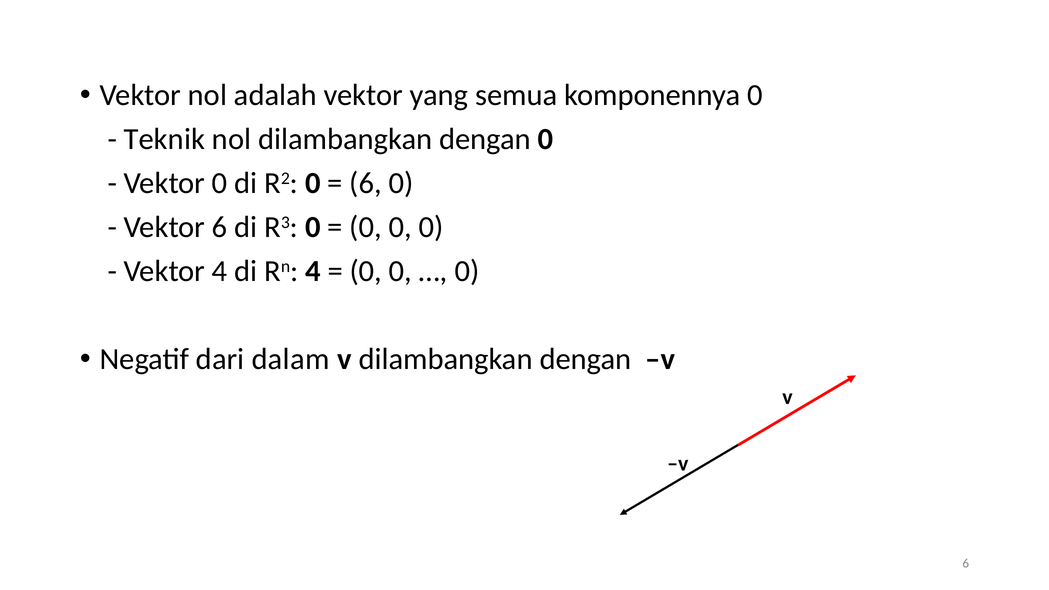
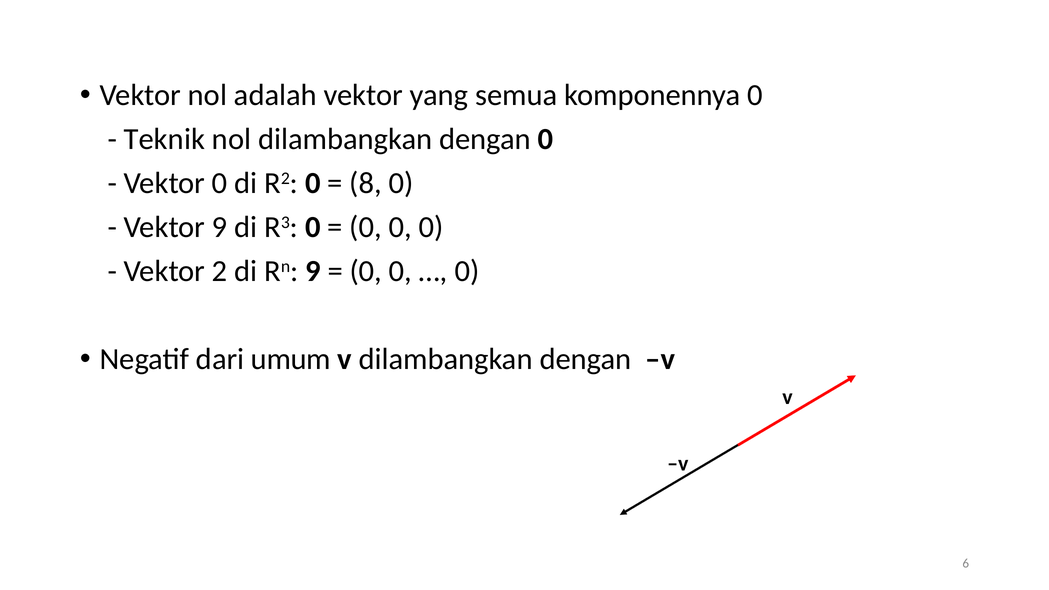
6 at (366, 183): 6 -> 8
Vektor 6: 6 -> 9
Vektor 4: 4 -> 2
Rn 4: 4 -> 9
dalam: dalam -> umum
